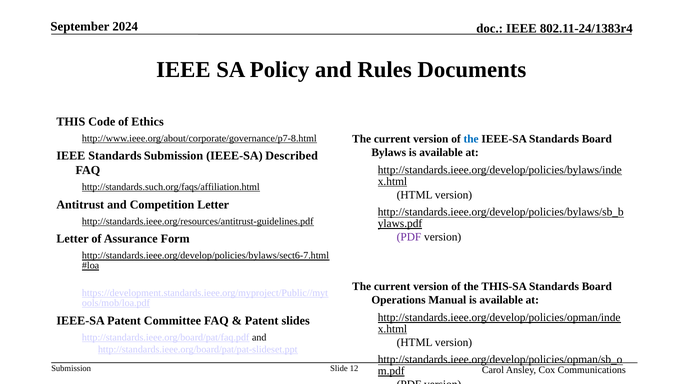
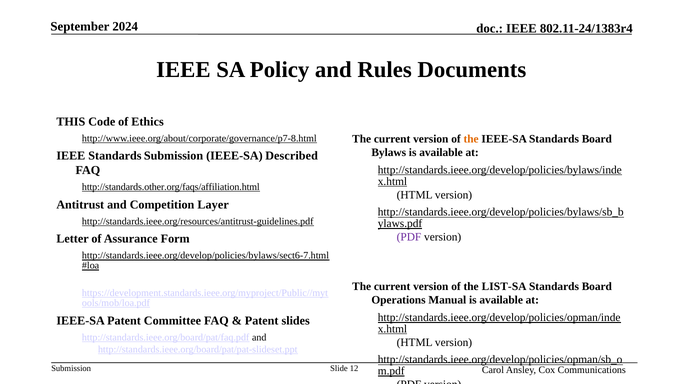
the at (471, 139) colour: blue -> orange
http://standards.such.org/faqs/affiliation.html: http://standards.such.org/faqs/affiliation.html -> http://standards.other.org/faqs/affiliation.html
Competition Letter: Letter -> Layer
THIS-SA: THIS-SA -> LIST-SA
